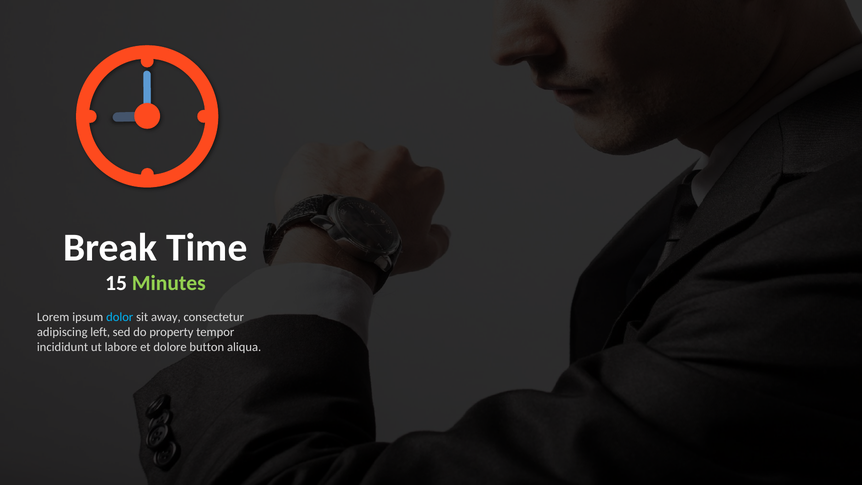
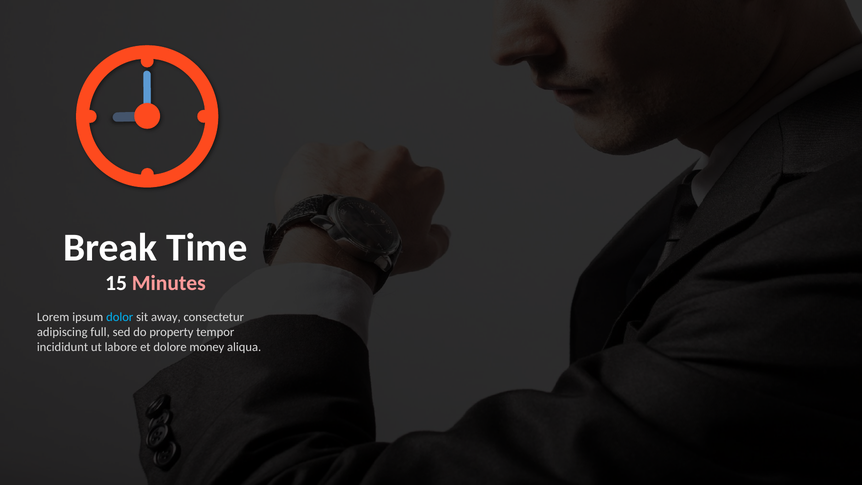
Minutes colour: light green -> pink
left: left -> full
button: button -> money
